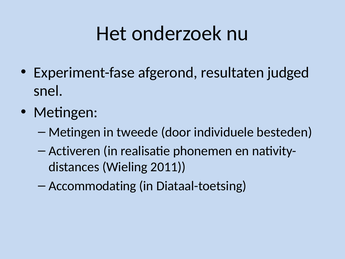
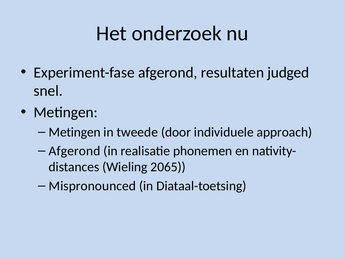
besteden: besteden -> approach
Activeren at (75, 151): Activeren -> Afgerond
2011: 2011 -> 2065
Accommodating: Accommodating -> Mispronounced
